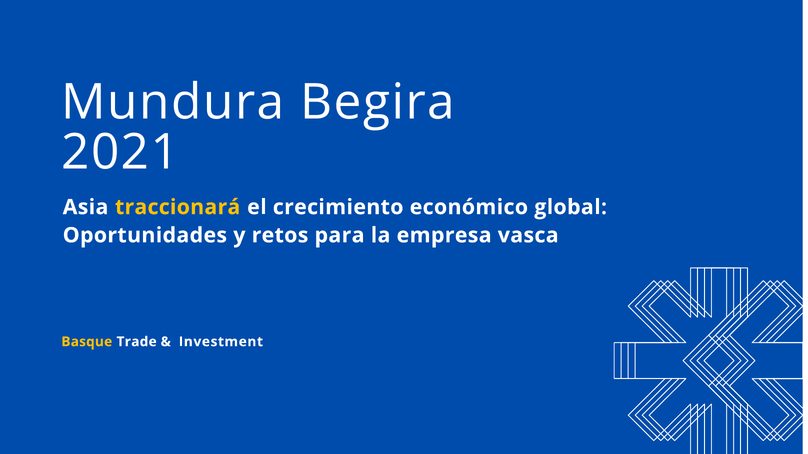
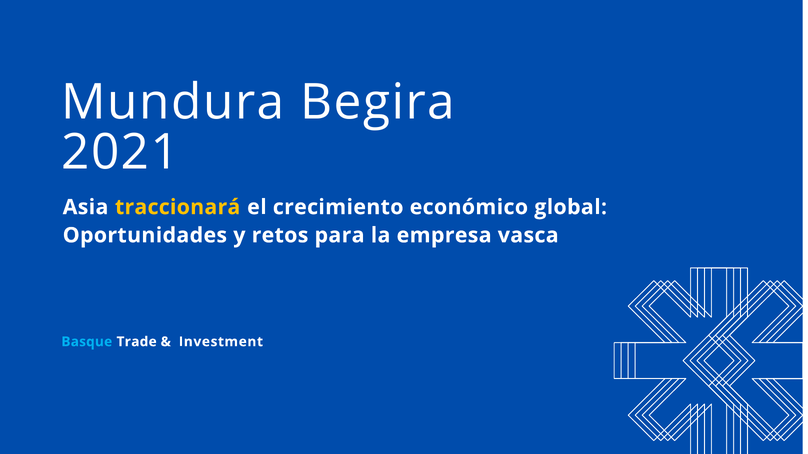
Basque colour: yellow -> light blue
